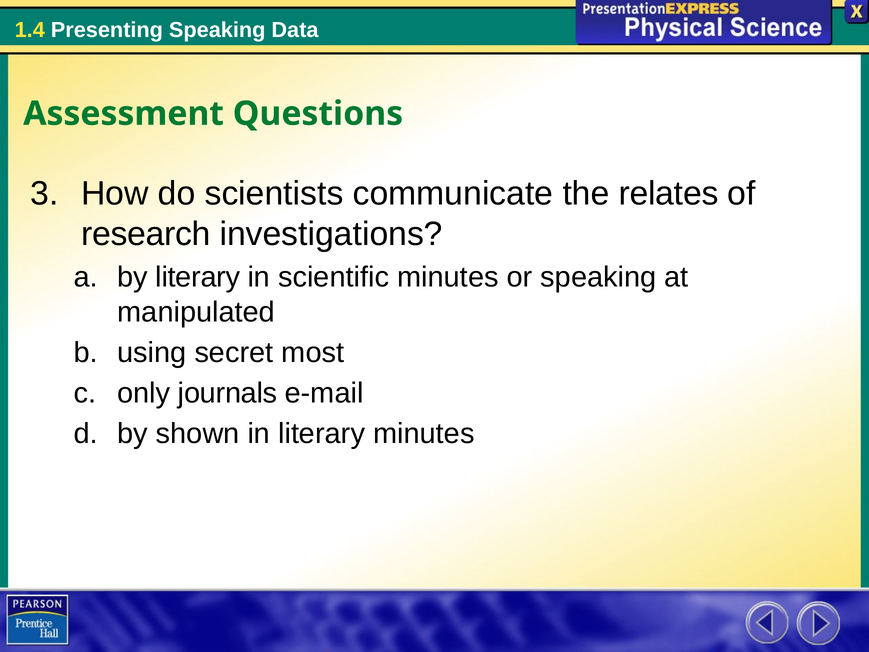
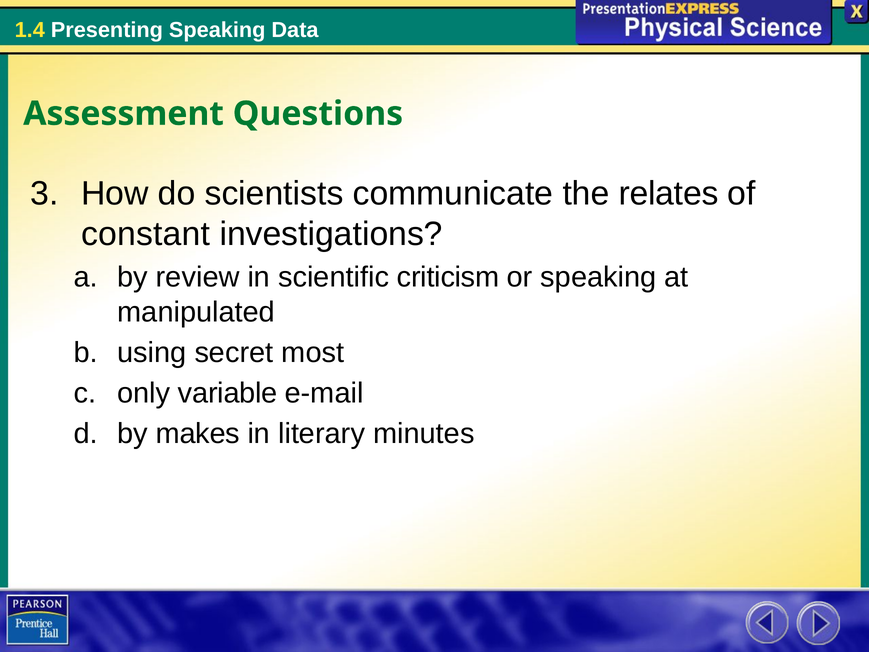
research: research -> constant
by literary: literary -> review
scientific minutes: minutes -> criticism
journals: journals -> variable
shown: shown -> makes
